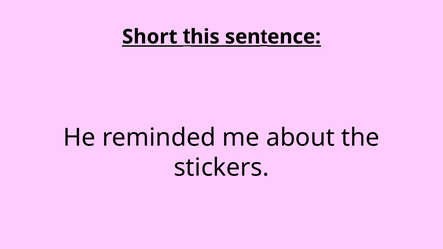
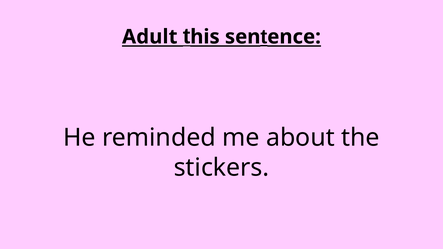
Short: Short -> Adult
